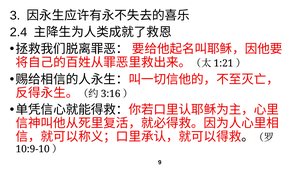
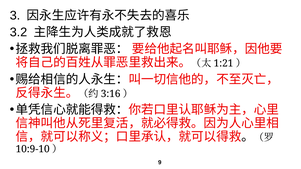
2.4: 2.4 -> 3.2
